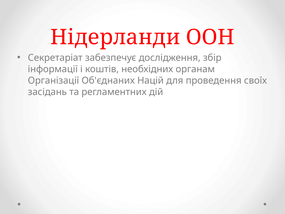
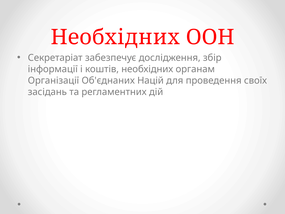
Нідерланди at (115, 37): Нідерланди -> Необхідних
